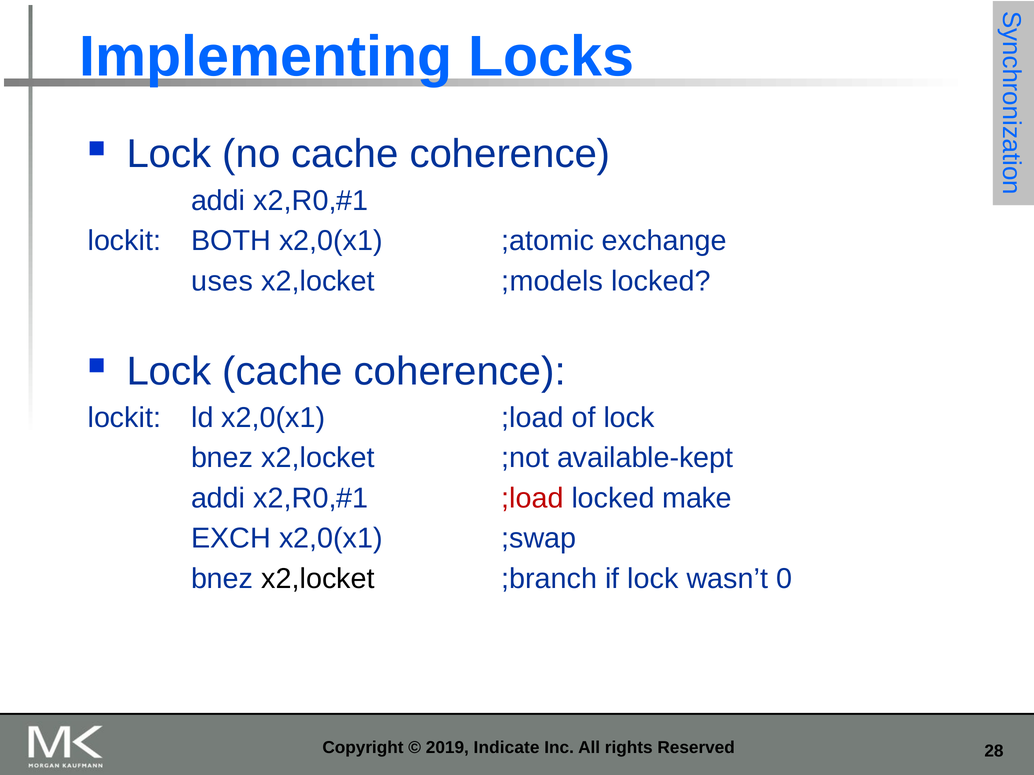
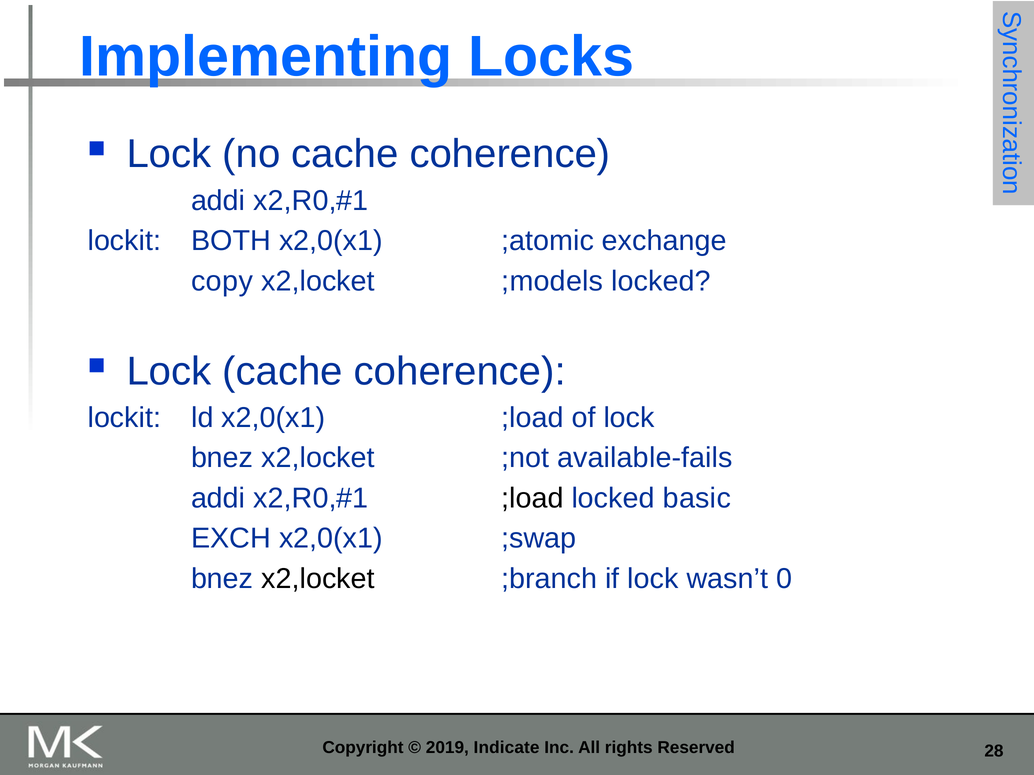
uses: uses -> copy
available-kept: available-kept -> available-fails
;load at (532, 499) colour: red -> black
make: make -> basic
